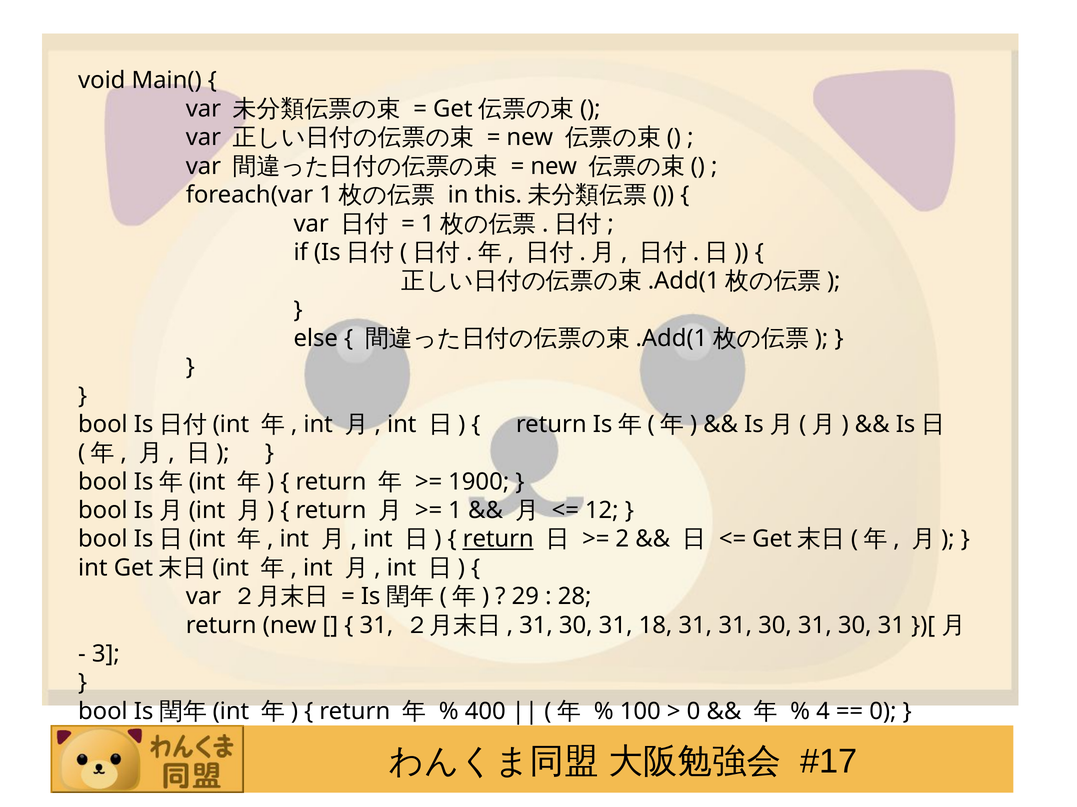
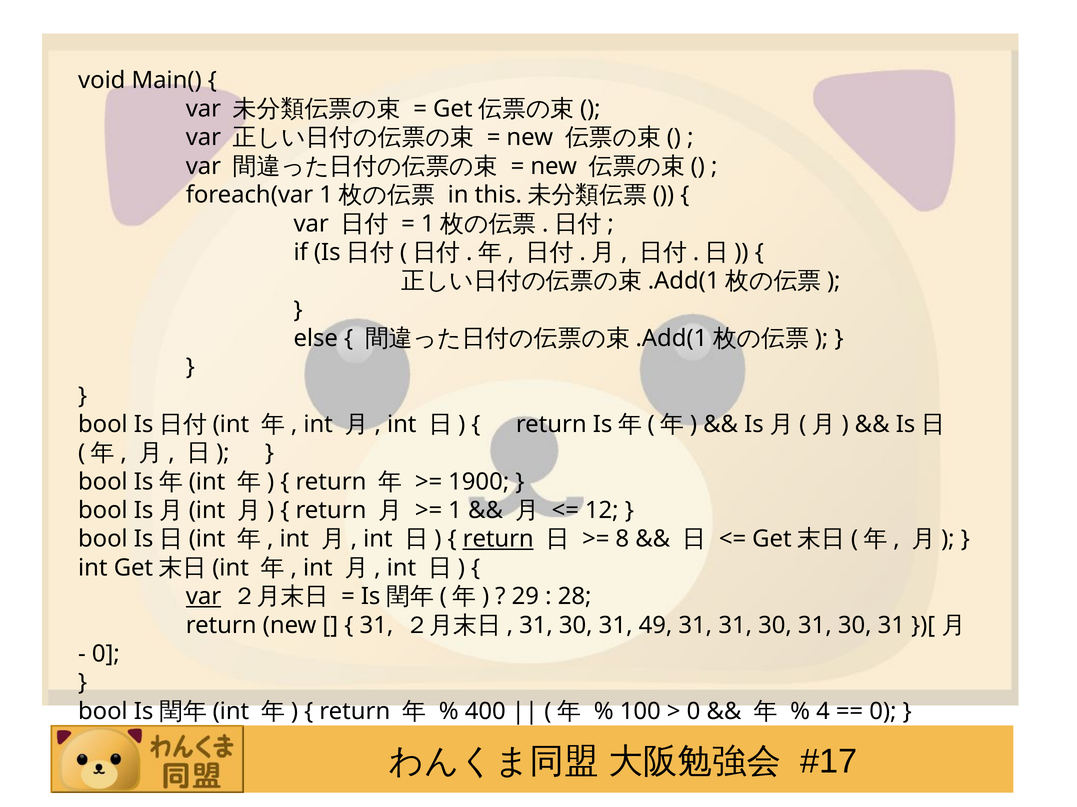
2: 2 -> 8
var at (203, 597) underline: none -> present
18: 18 -> 49
3 at (106, 654): 3 -> 0
